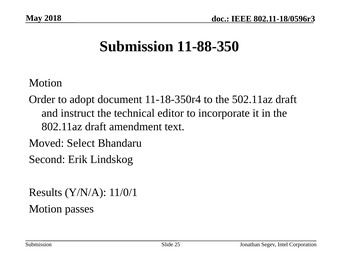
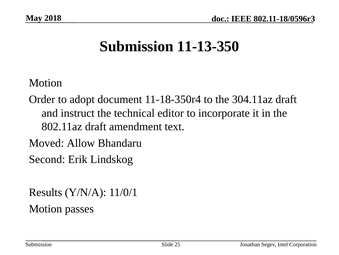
11-88-350: 11-88-350 -> 11-13-350
502.11az: 502.11az -> 304.11az
Select: Select -> Allow
